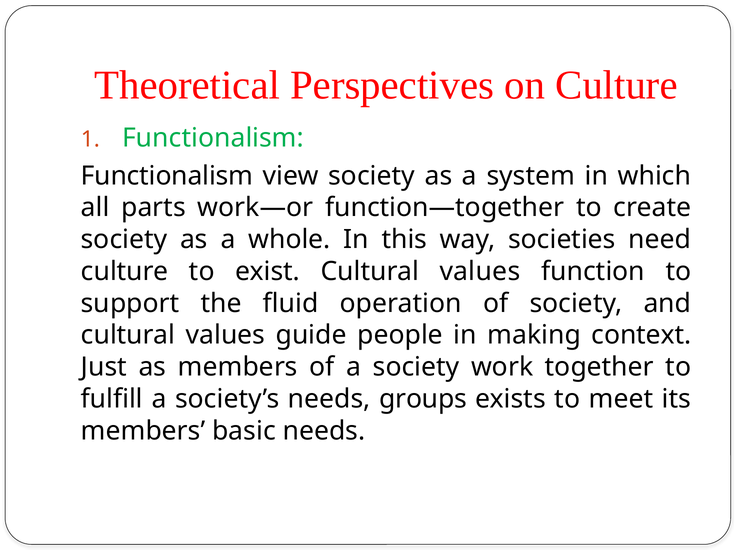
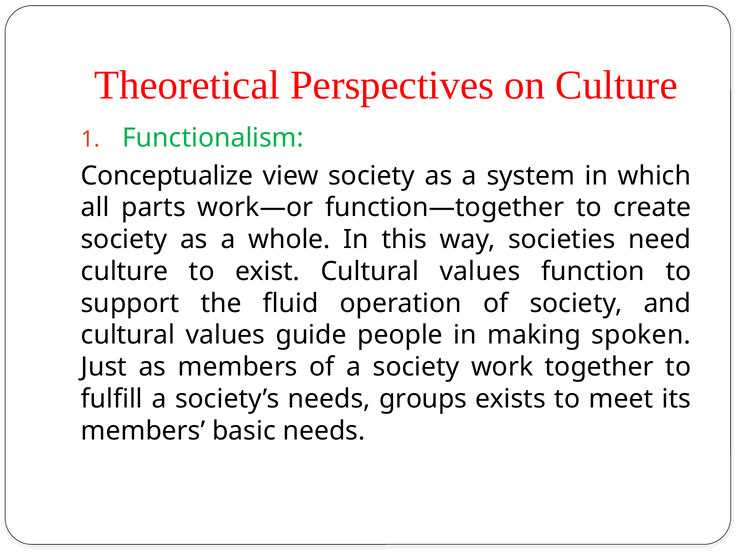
Functionalism at (167, 176): Functionalism -> Conceptualize
context: context -> spoken
